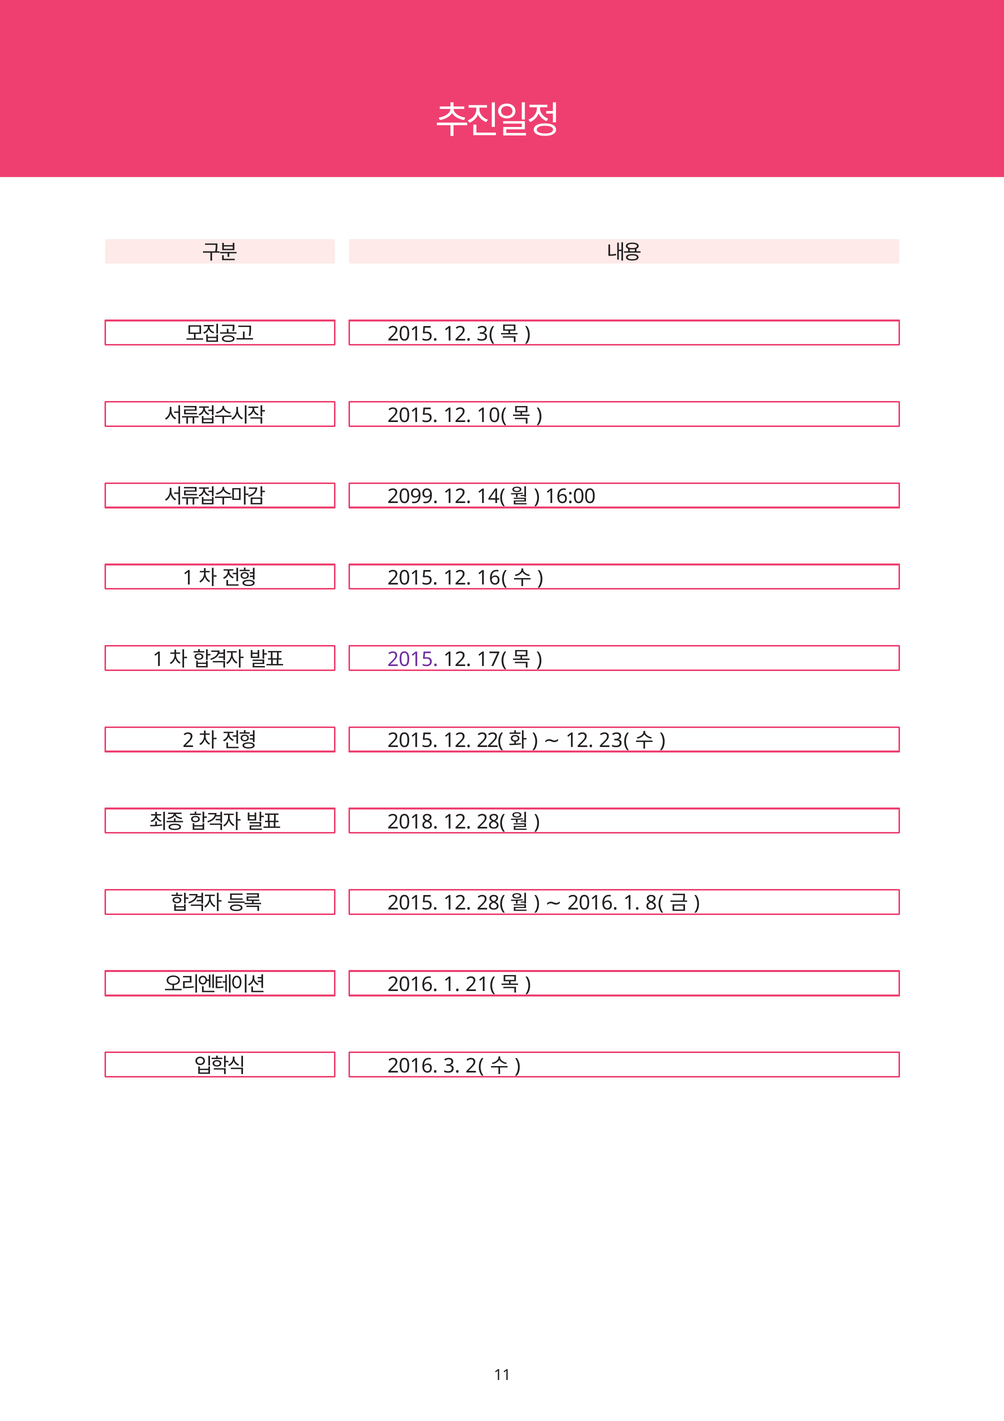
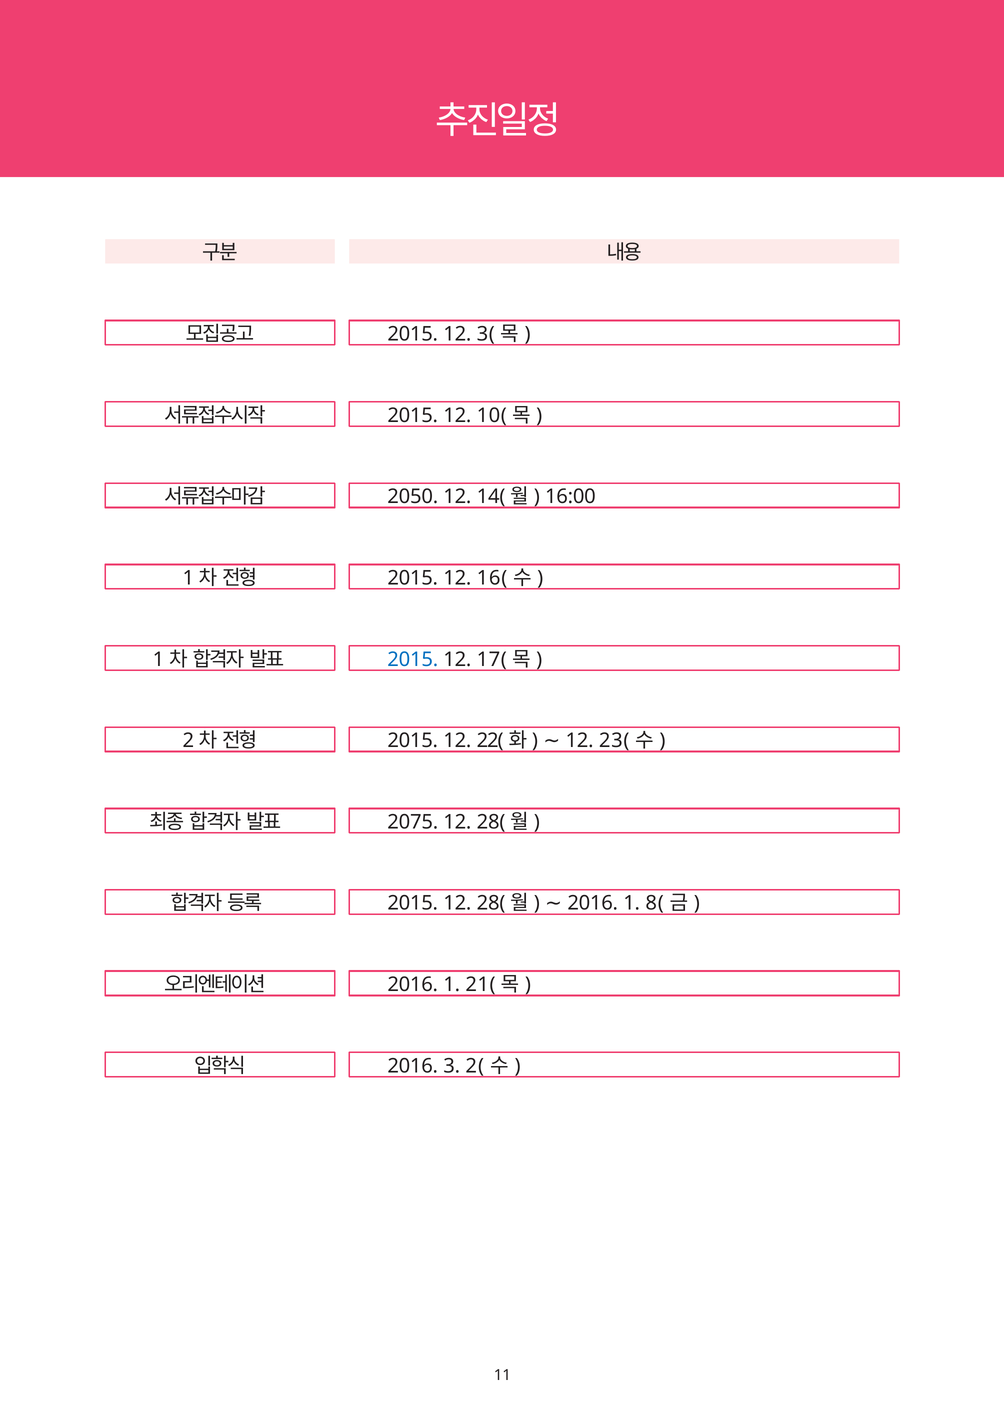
2099: 2099 -> 2050
2015 at (413, 659) colour: purple -> blue
2018: 2018 -> 2075
